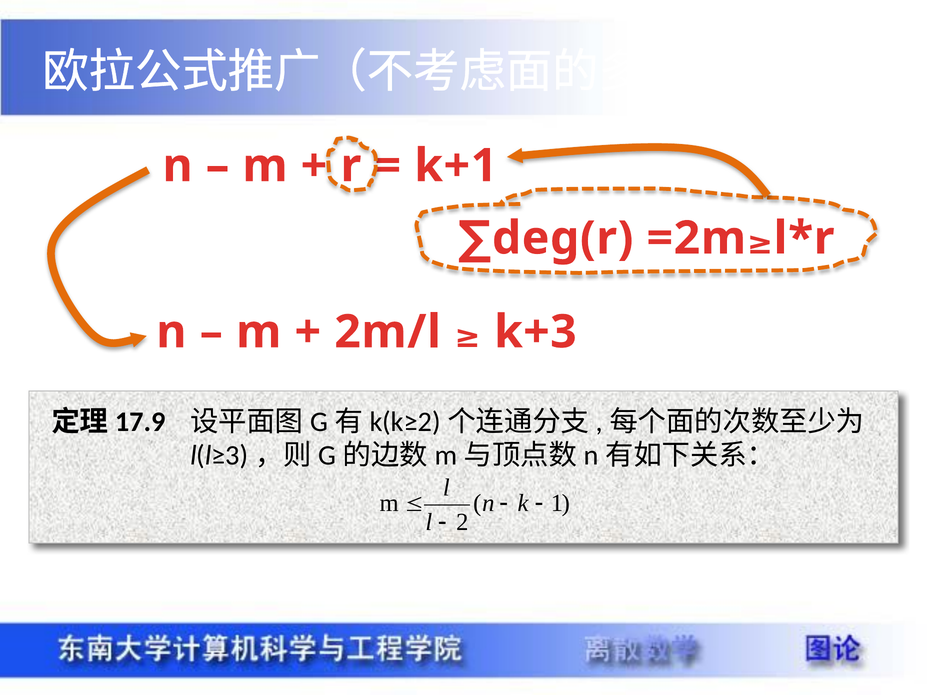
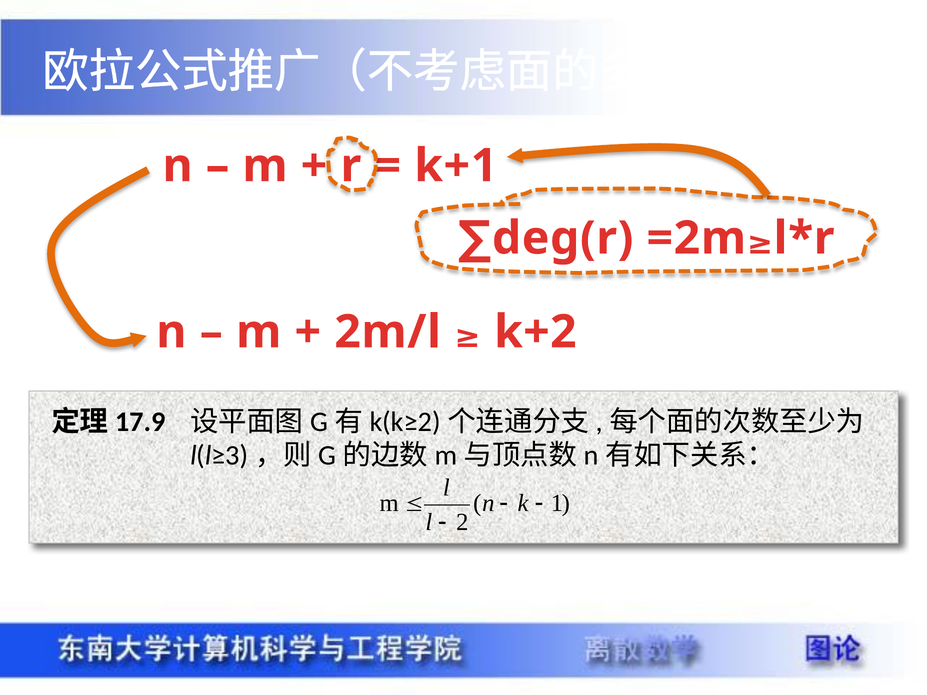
k+3: k+3 -> k+2
